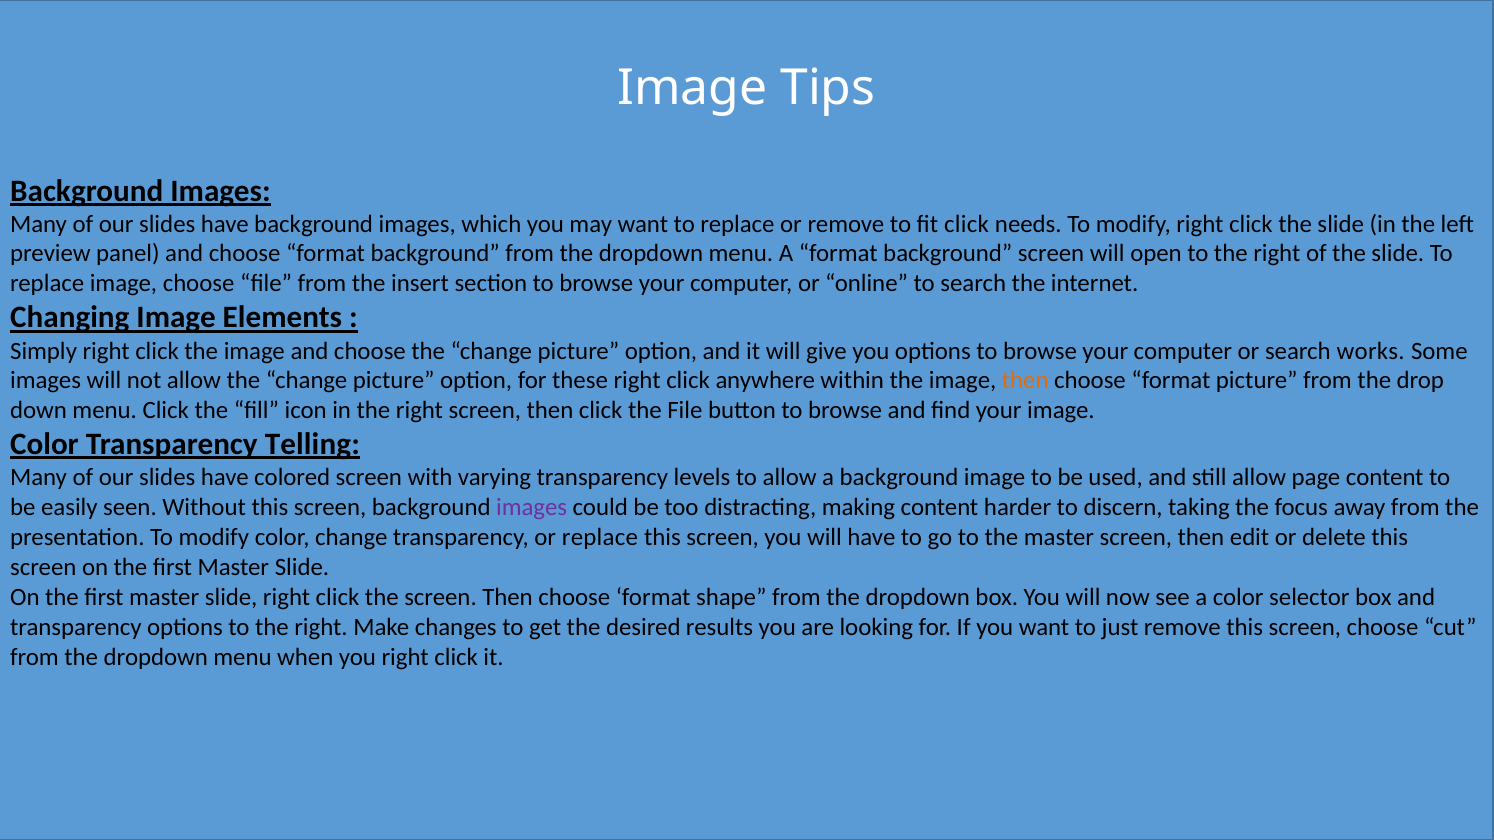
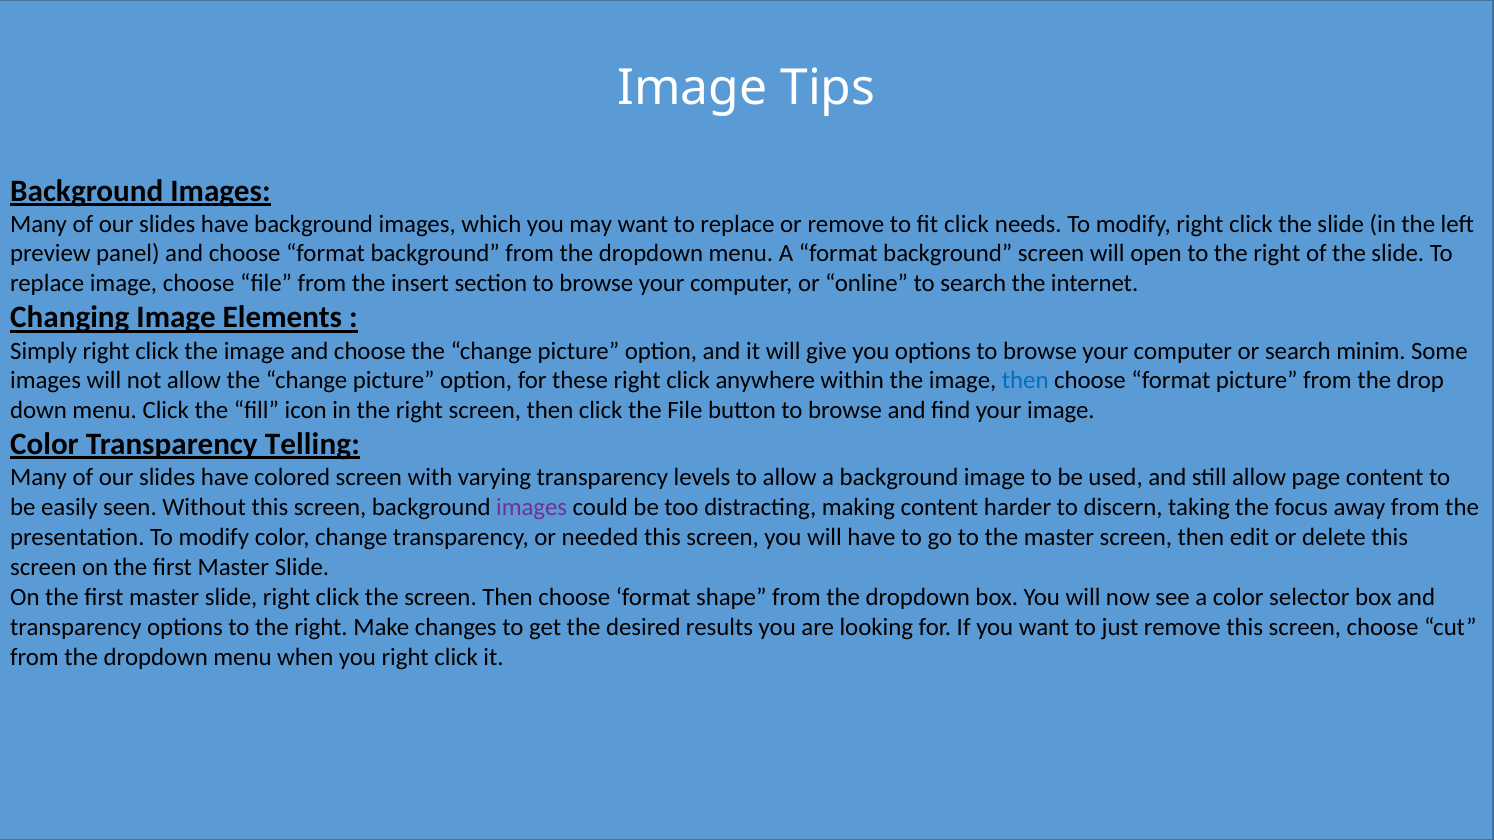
works: works -> minim
then at (1025, 381) colour: orange -> blue
or replace: replace -> needed
